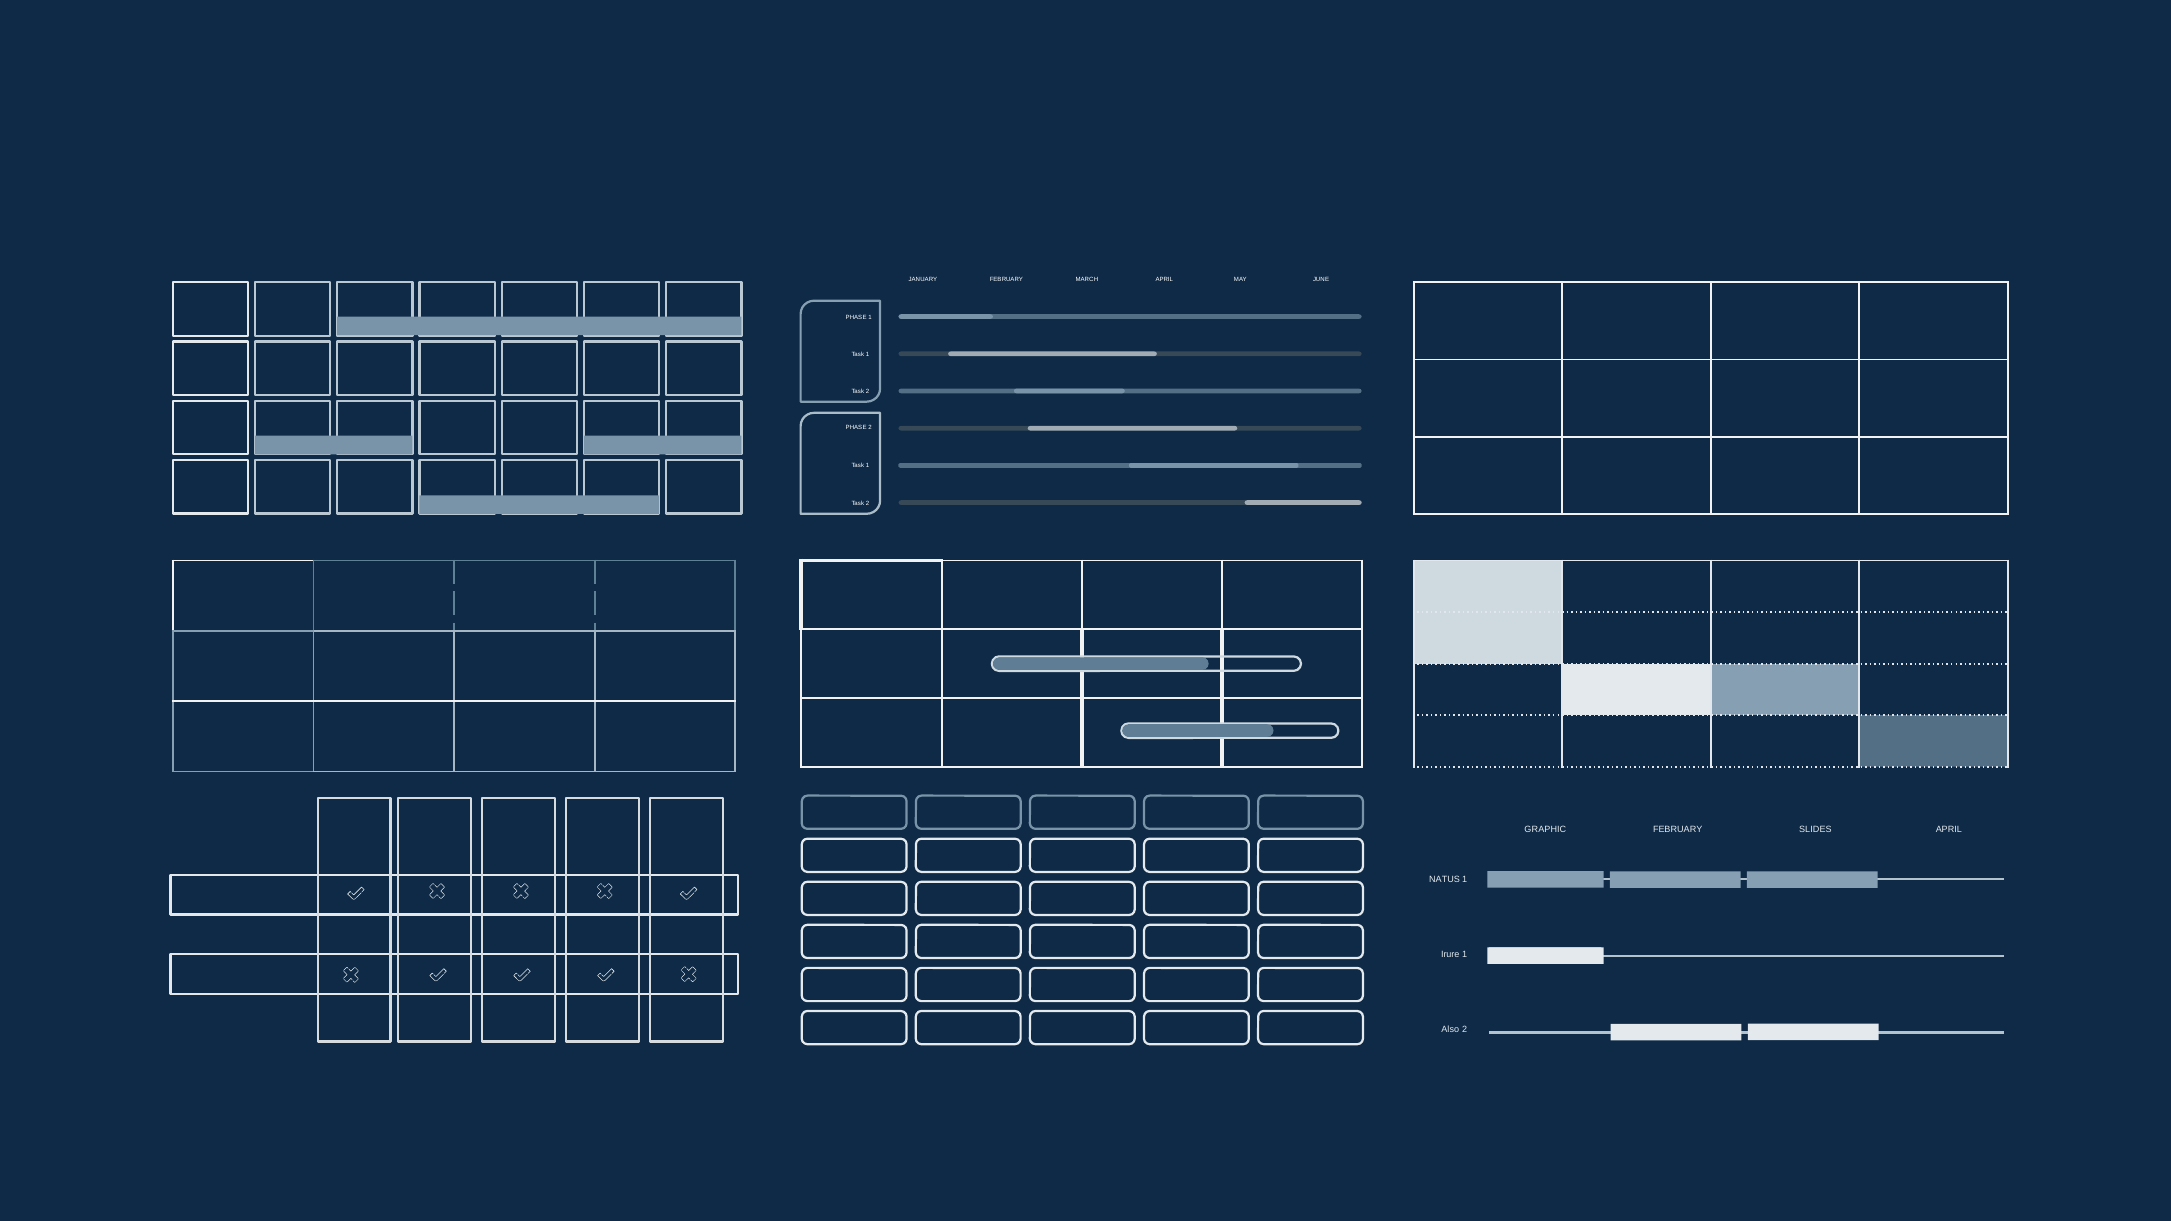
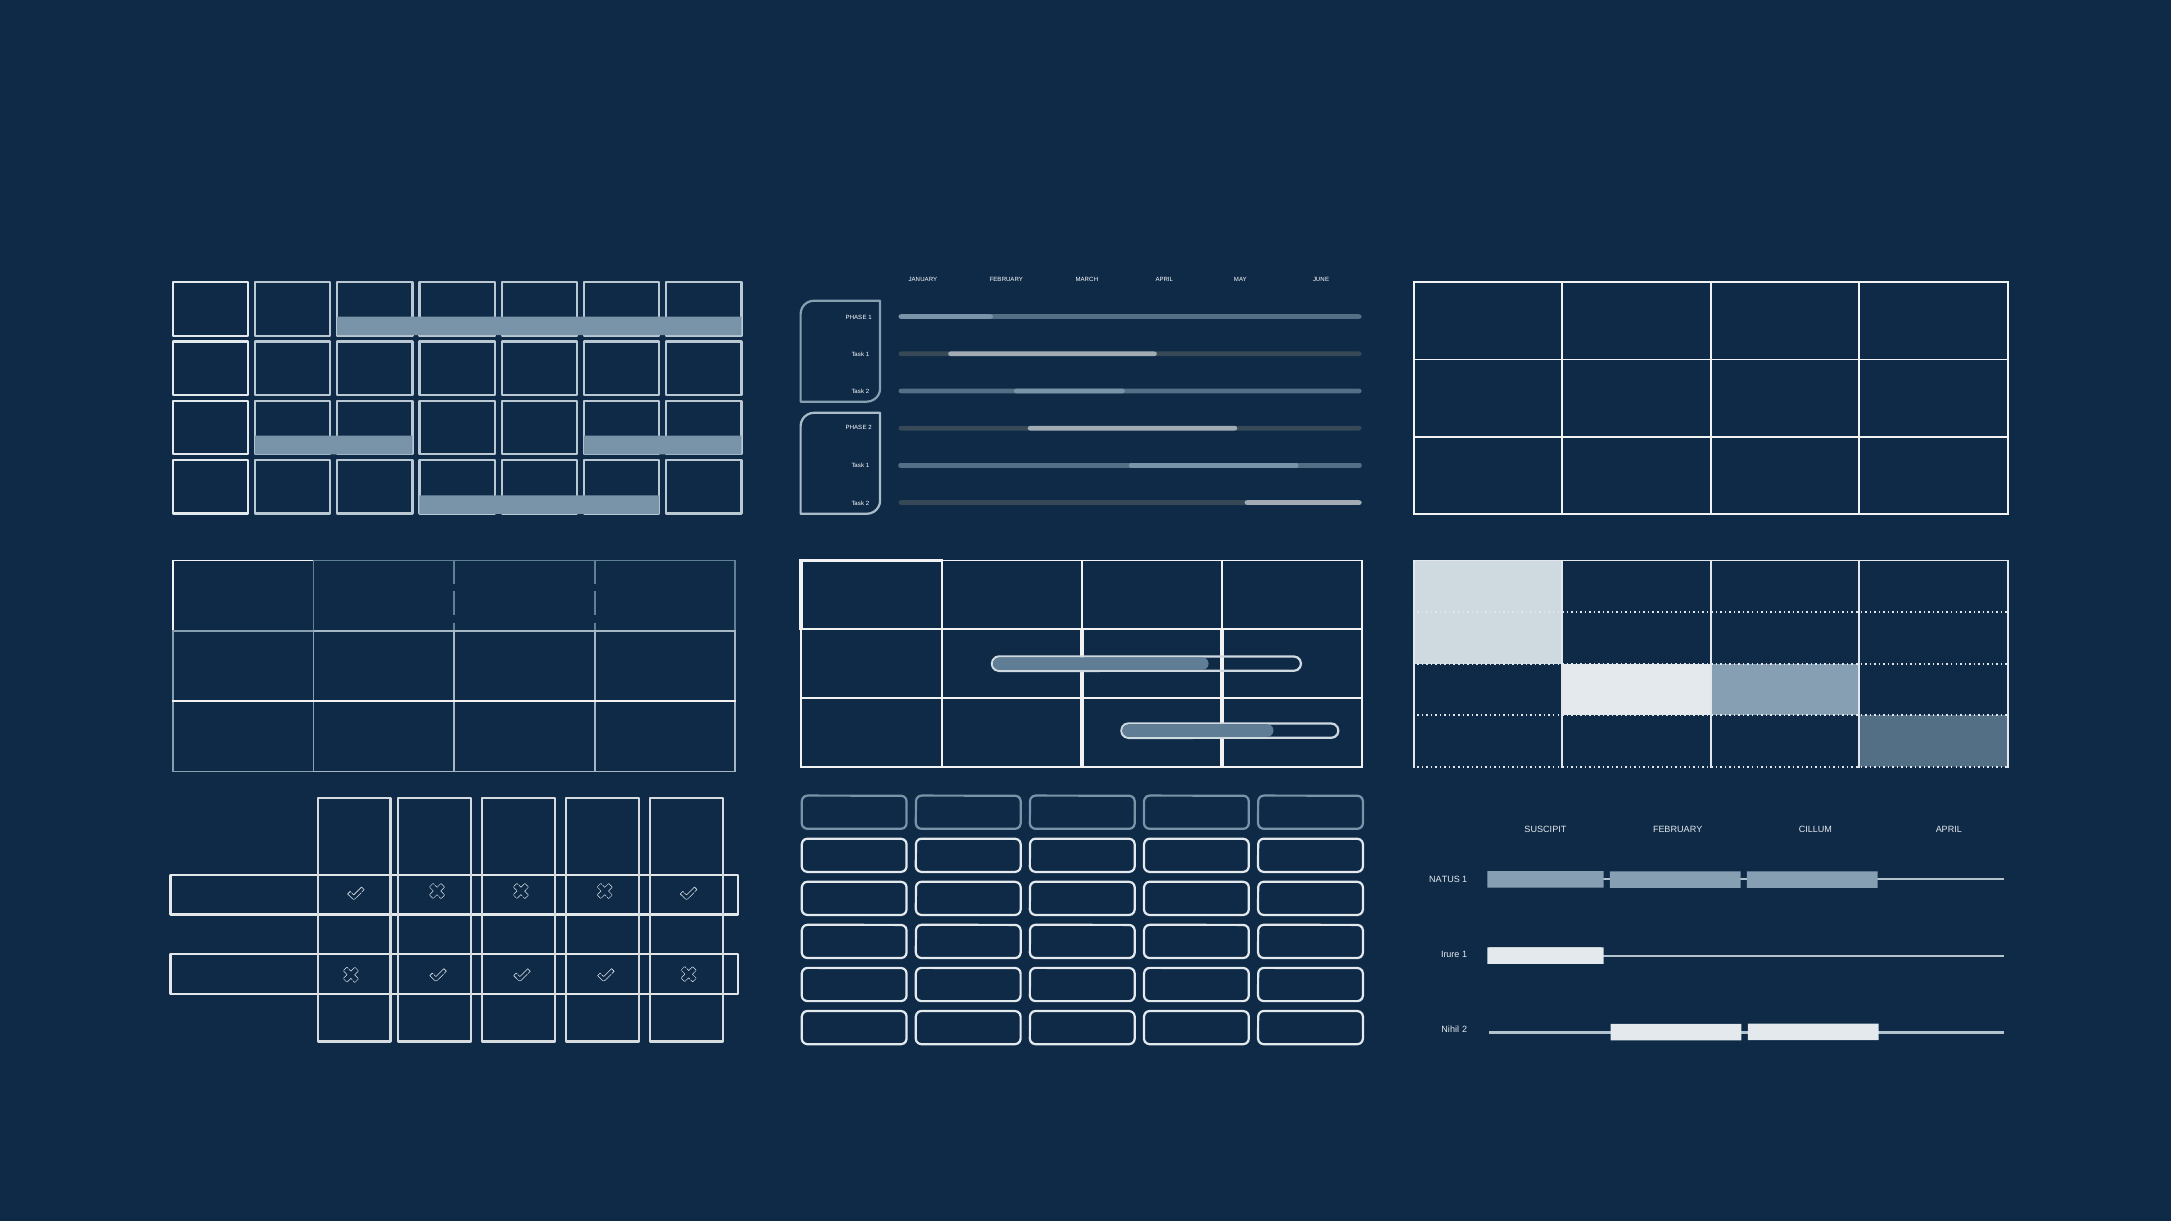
GRAPHIC: GRAPHIC -> SUSCIPIT
SLIDES: SLIDES -> CILLUM
Also: Also -> Nihil
